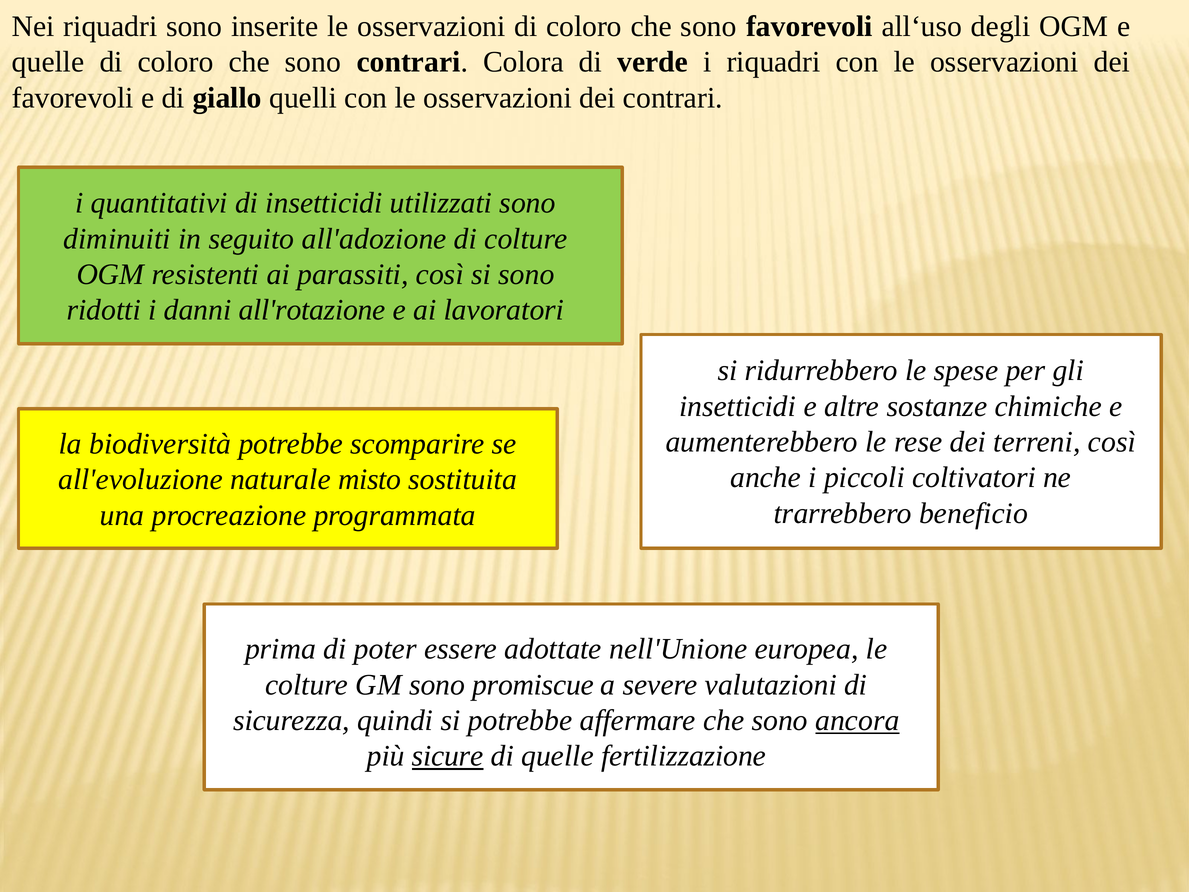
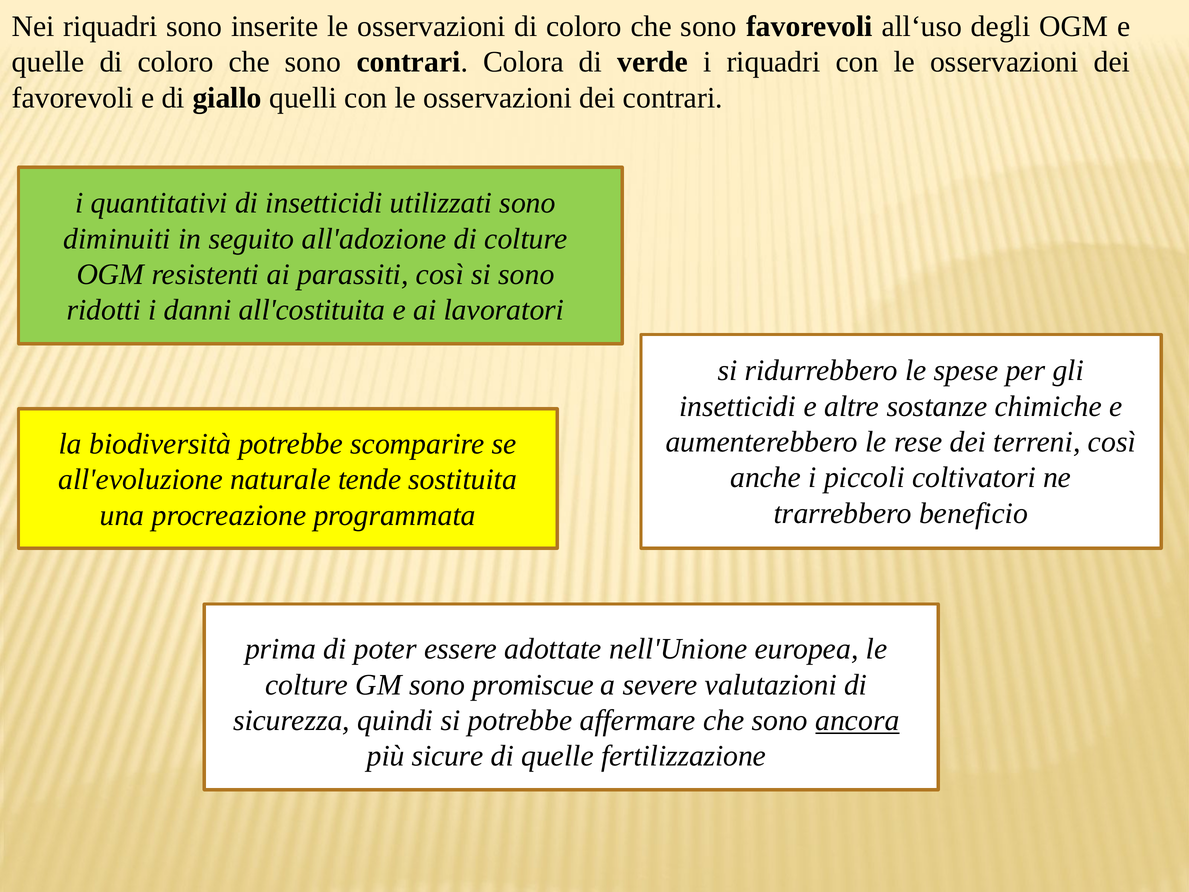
all'rotazione: all'rotazione -> all'costituita
misto: misto -> tende
sicure underline: present -> none
